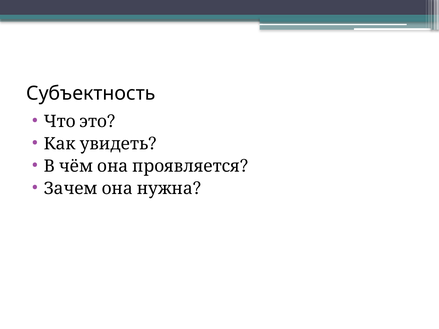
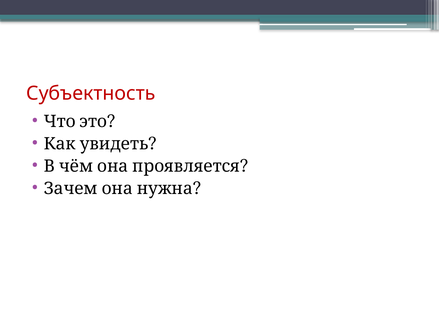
Субъектность colour: black -> red
